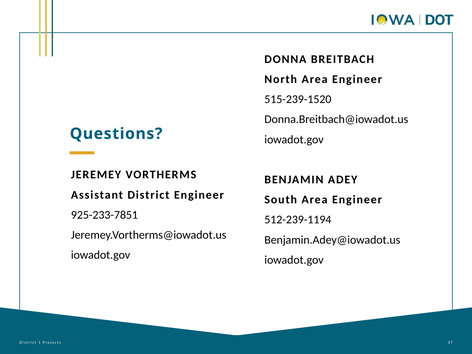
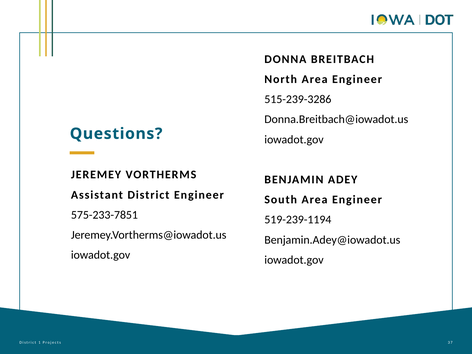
515-239-1520: 515-239-1520 -> 515-239-3286
925-233-7851: 925-233-7851 -> 575-233-7851
512-239-1194: 512-239-1194 -> 519-239-1194
